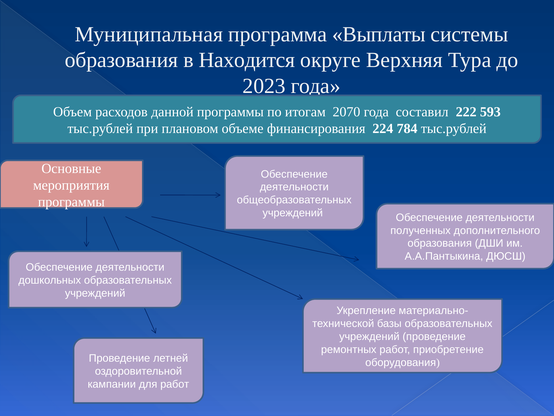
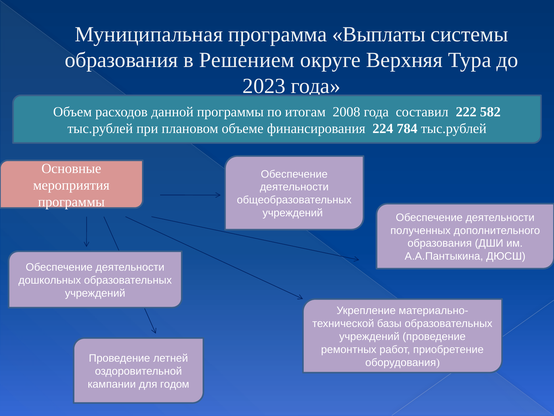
Находится: Находится -> Решением
2070: 2070 -> 2008
593: 593 -> 582
для работ: работ -> годом
